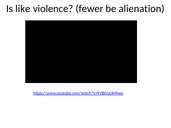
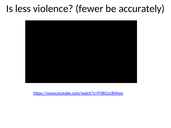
like: like -> less
alienation: alienation -> accurately
